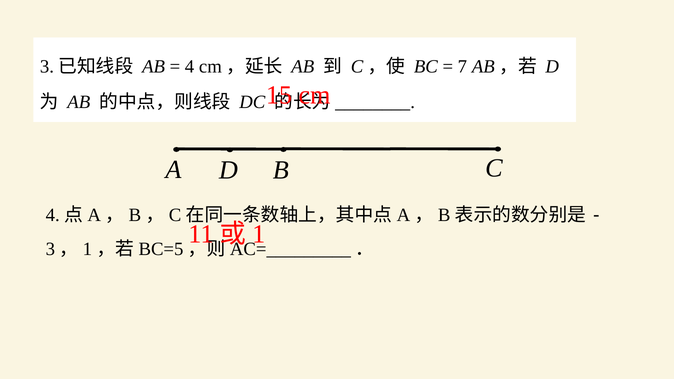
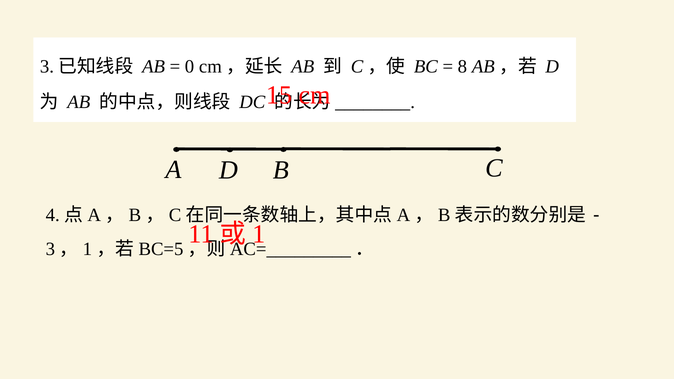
4: 4 -> 0
7: 7 -> 8
